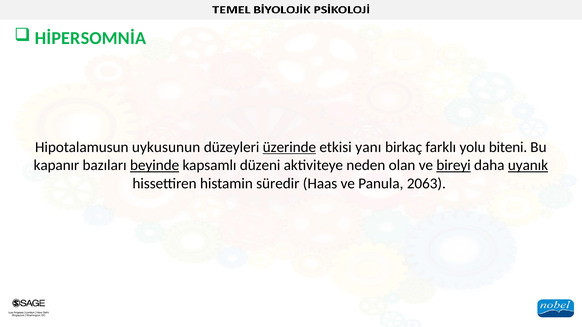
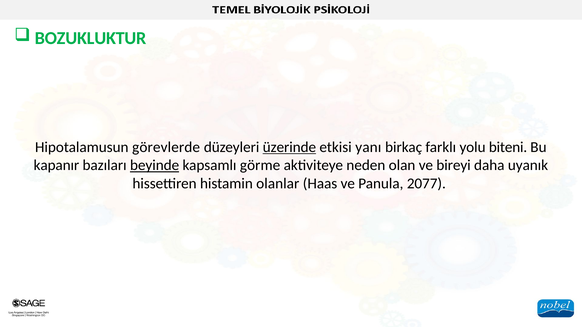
HİPERSOMNİA: HİPERSOMNİA -> BOZUKLUKTUR
uykusunun: uykusunun -> görevlerde
düzeni: düzeni -> görme
bireyi underline: present -> none
uyanık underline: present -> none
süredir: süredir -> olanlar
2063: 2063 -> 2077
